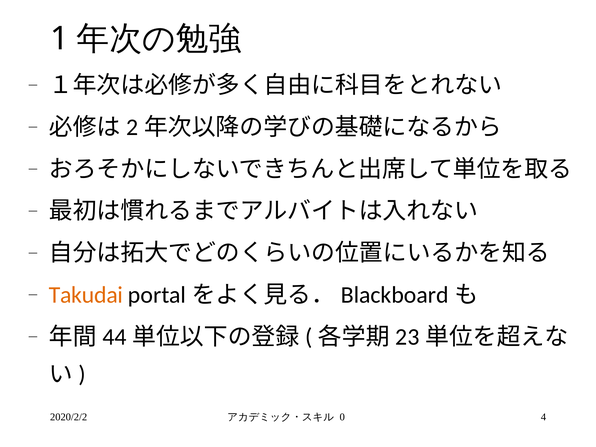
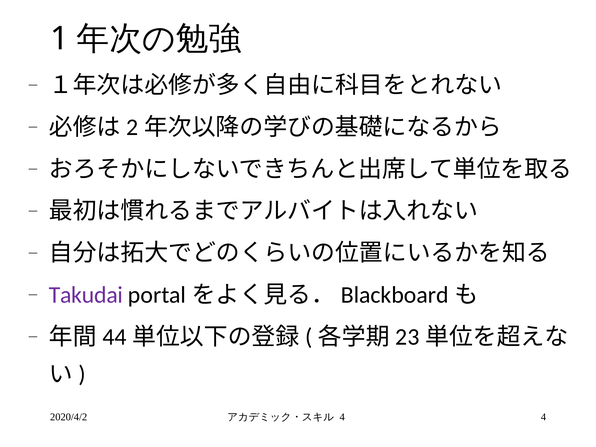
Takudai colour: orange -> purple
2020/2/2: 2020/2/2 -> 2020/4/2
0 at (342, 417): 0 -> 4
